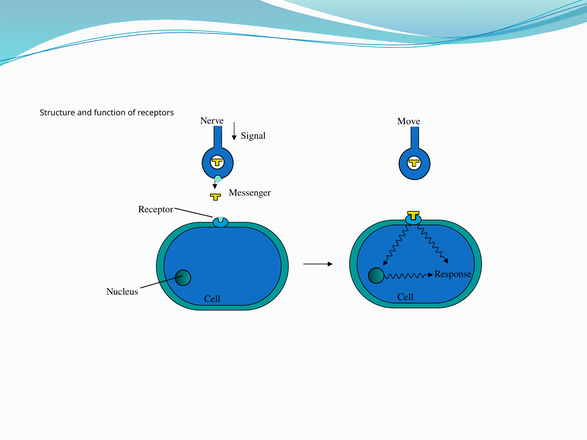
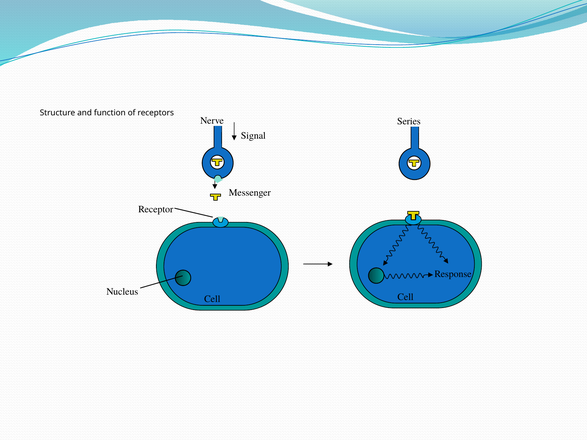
Move: Move -> Series
